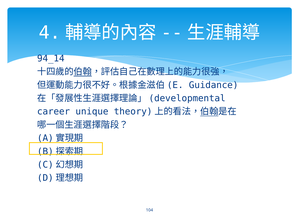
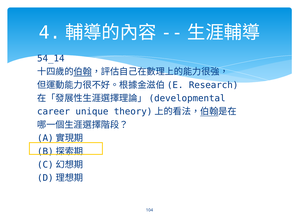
94_14: 94_14 -> 54_14
Guidance: Guidance -> Research
